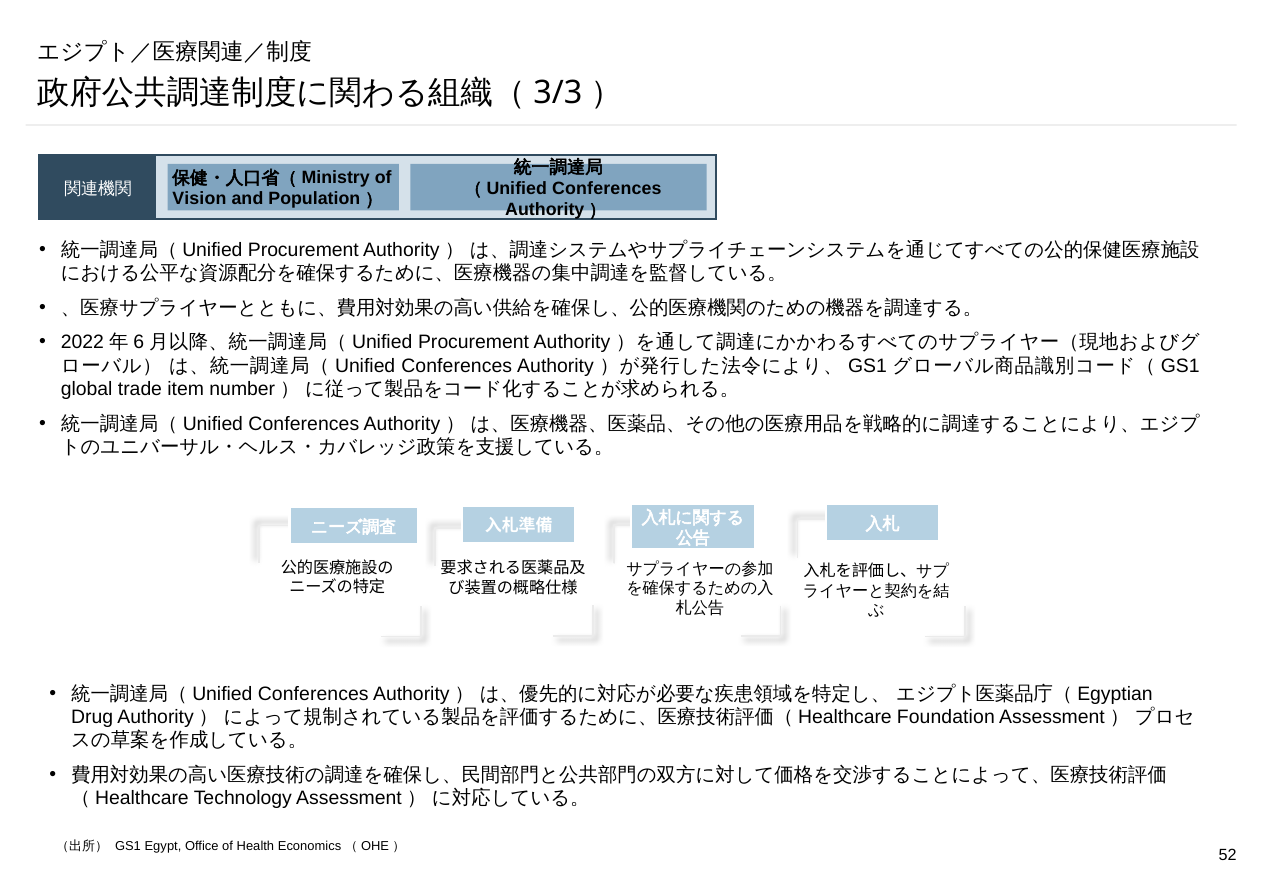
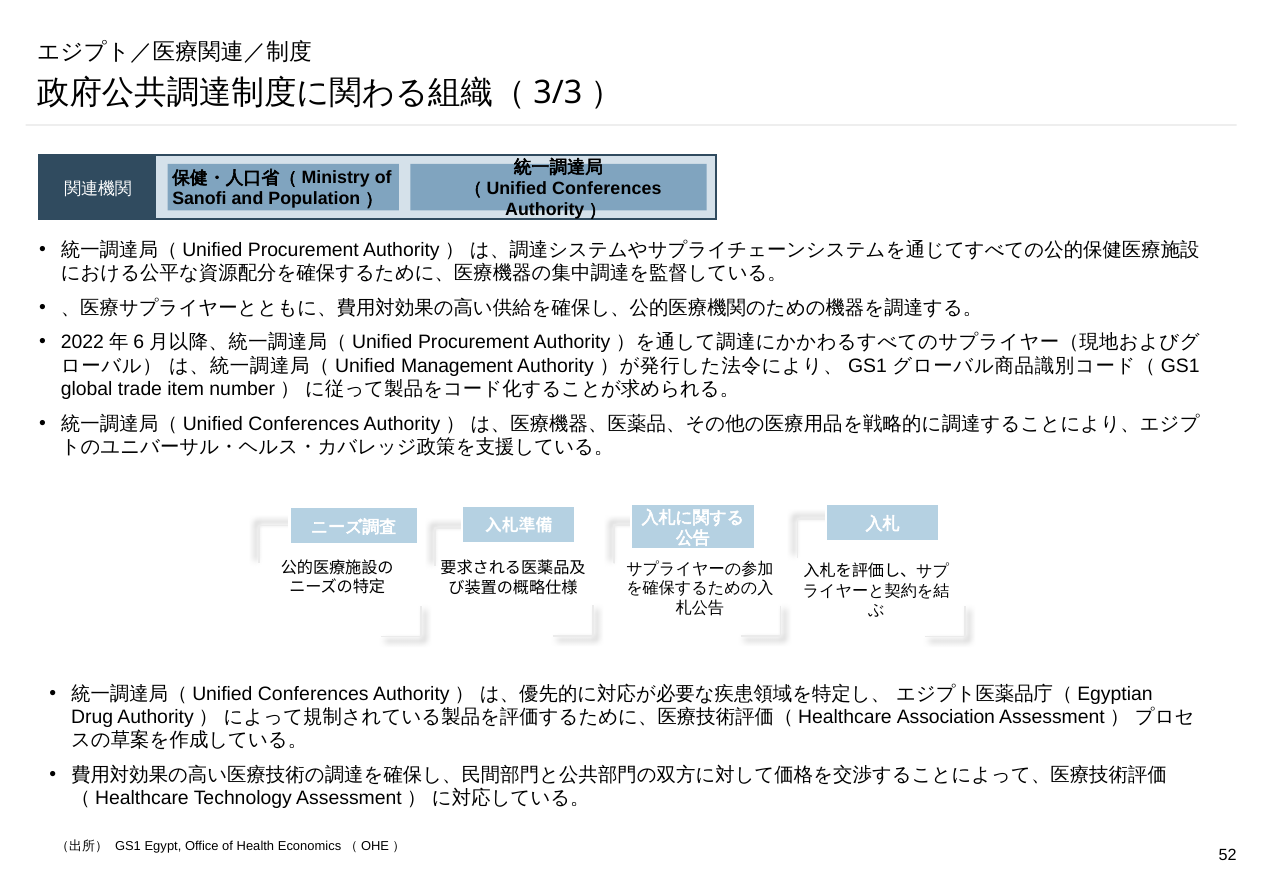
Vision: Vision -> Sanofi
Conferences at (457, 366): Conferences -> Management
Foundation: Foundation -> Association
